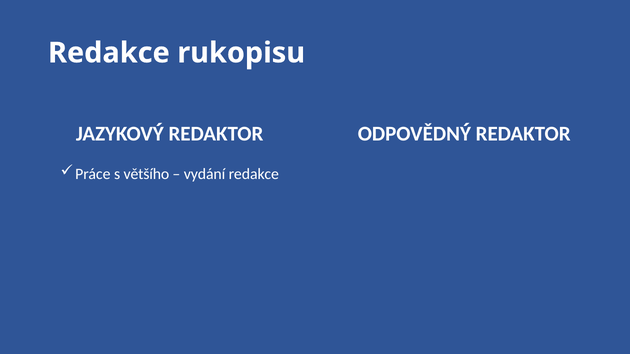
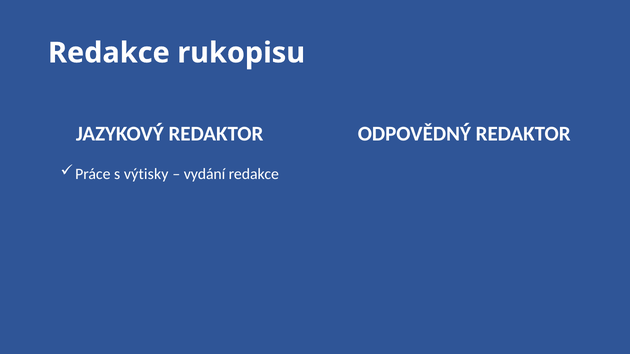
většího: většího -> výtisky
